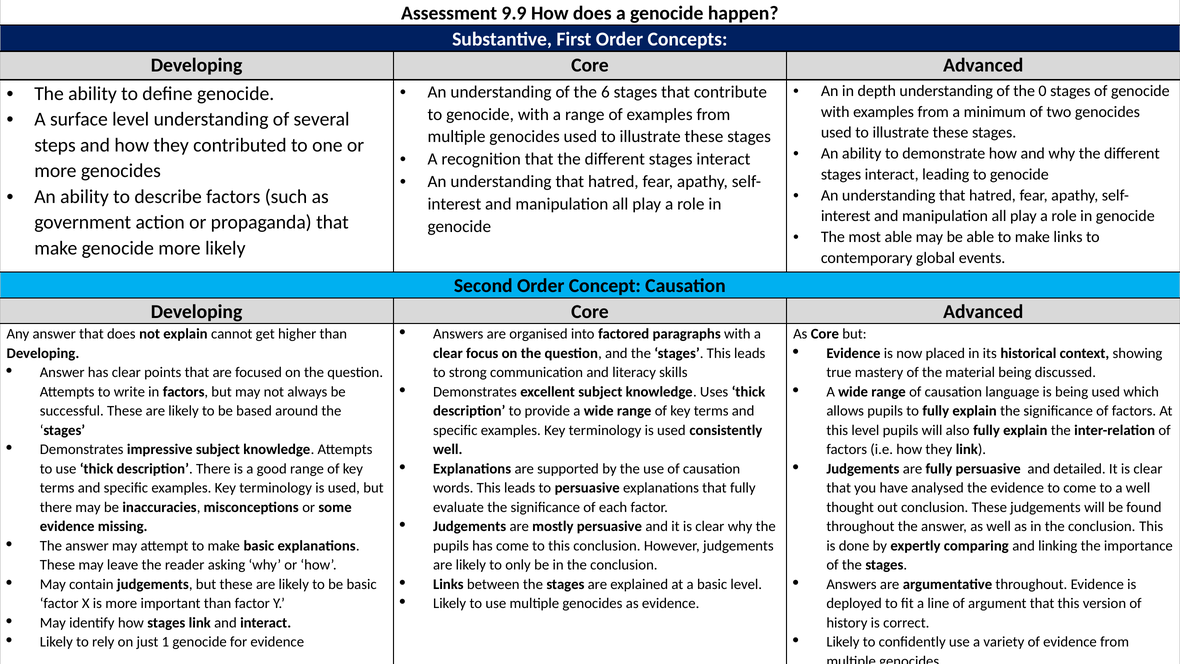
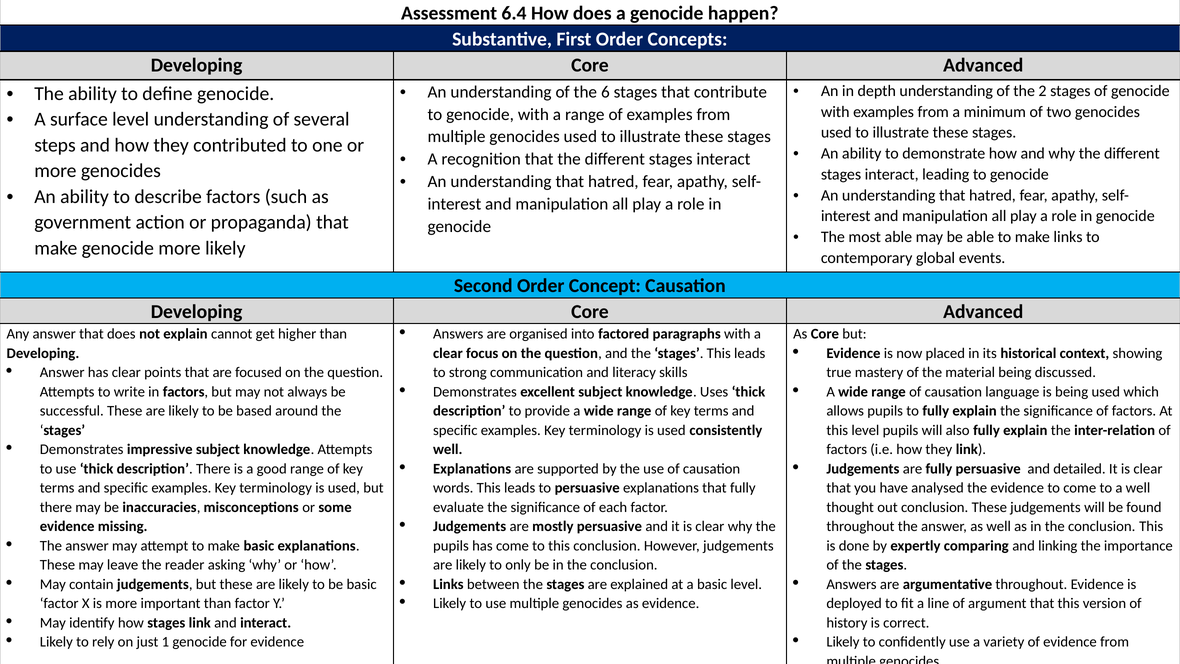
9.9: 9.9 -> 6.4
0: 0 -> 2
